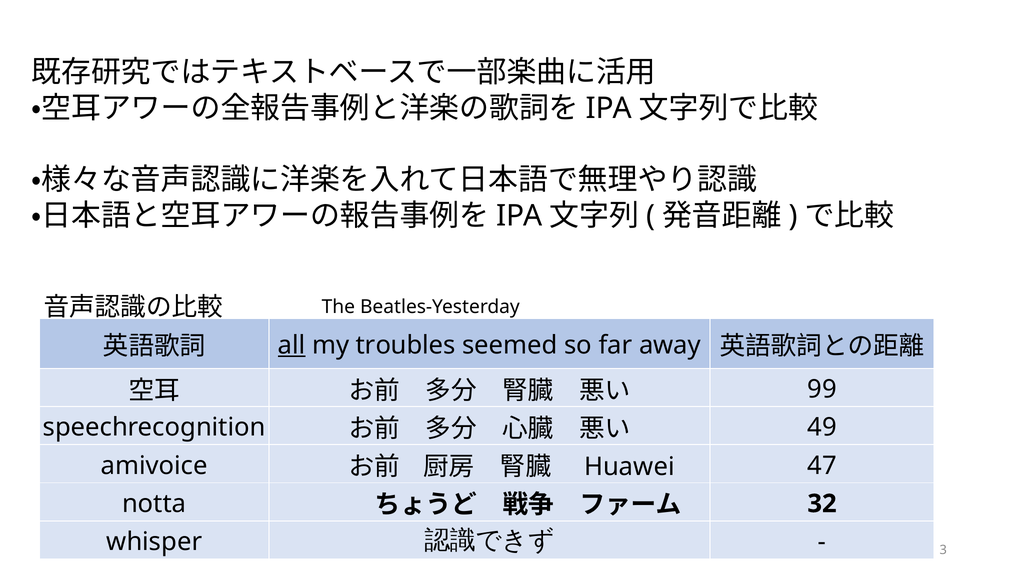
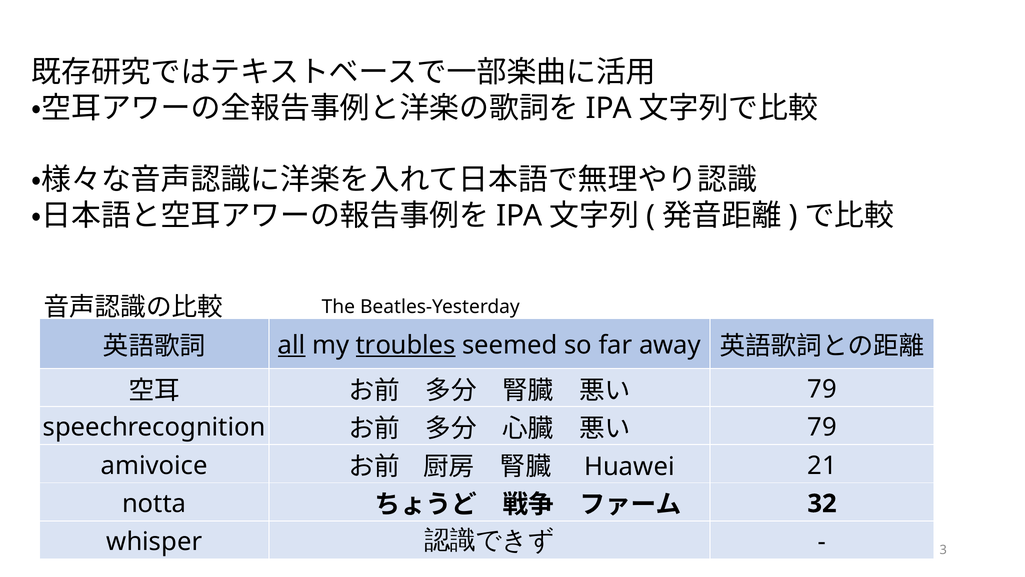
troubles underline: none -> present
99 at (822, 389): 99 -> 79
49 at (822, 427): 49 -> 79
47: 47 -> 21
